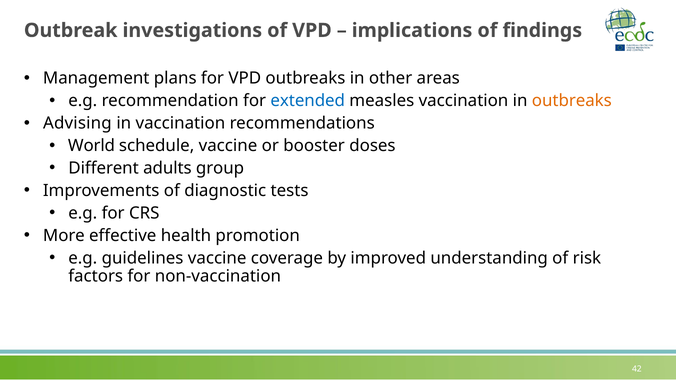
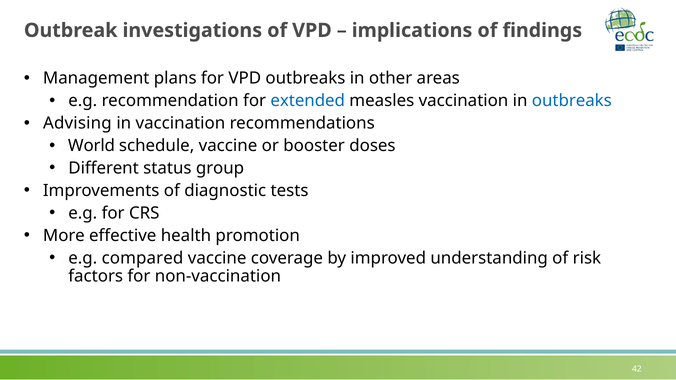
outbreaks at (572, 101) colour: orange -> blue
adults: adults -> status
guidelines: guidelines -> compared
